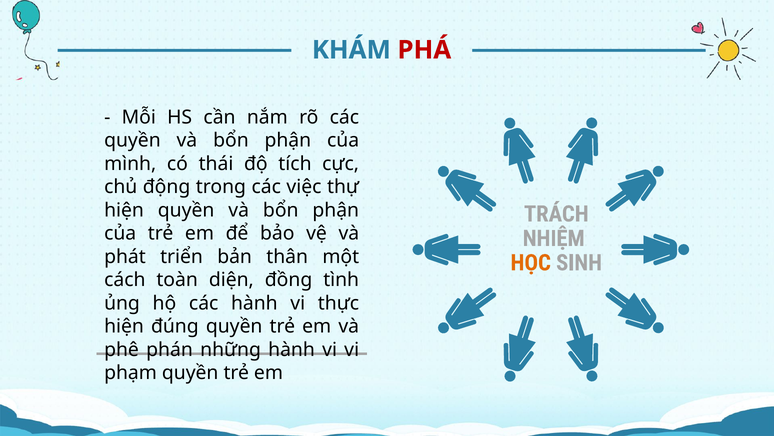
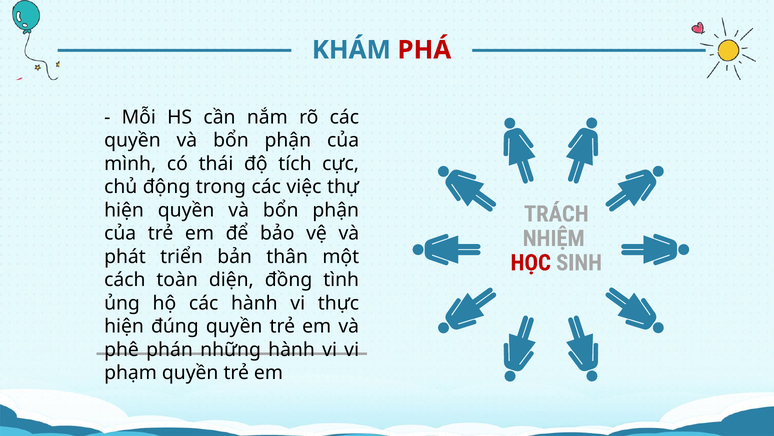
HỌC colour: orange -> red
